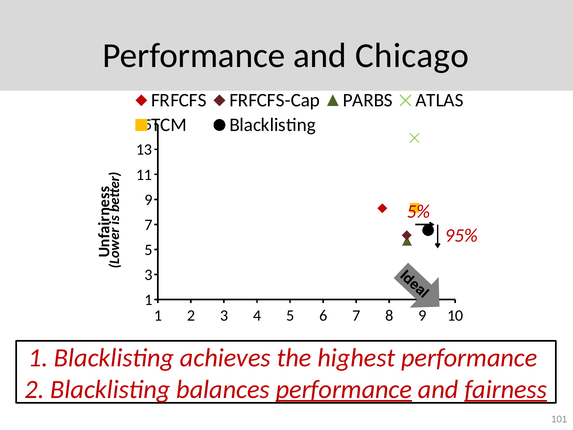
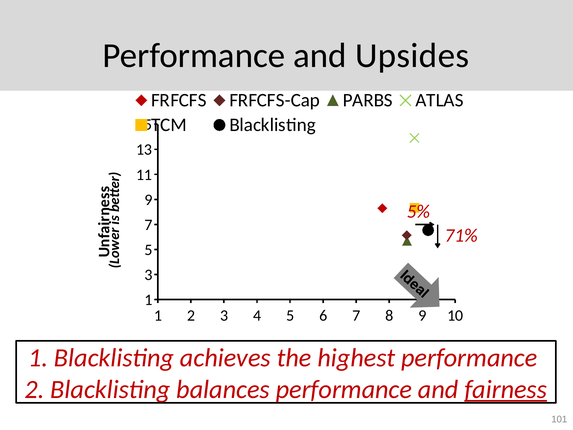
Chicago: Chicago -> Upsides
95%: 95% -> 71%
performance at (344, 389) underline: present -> none
